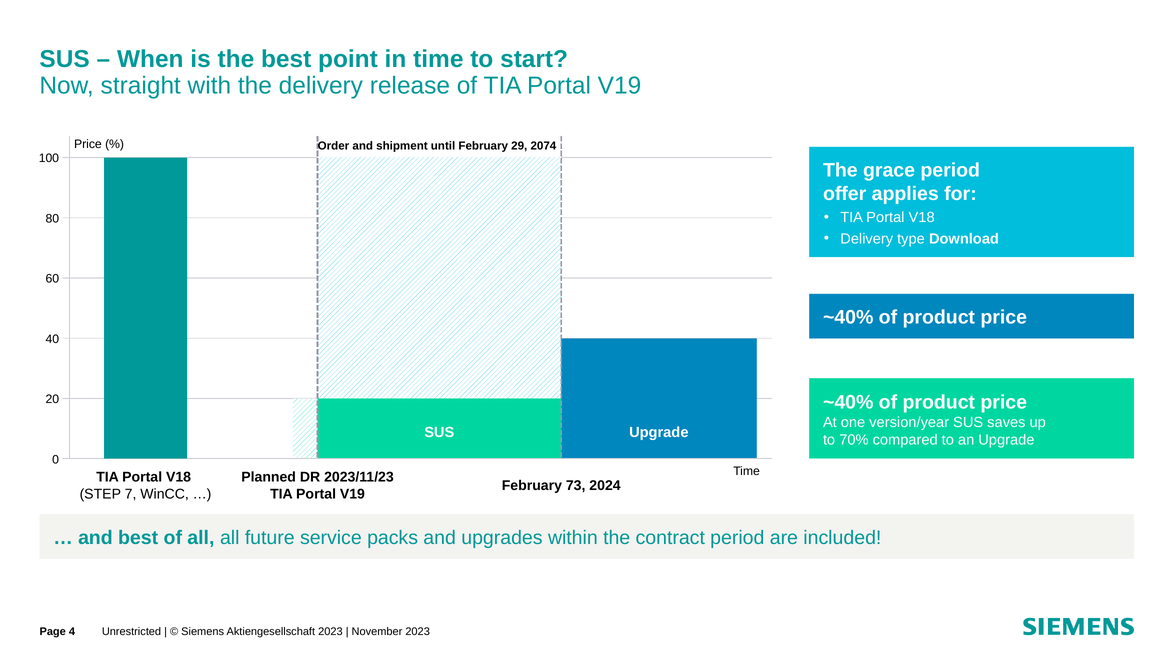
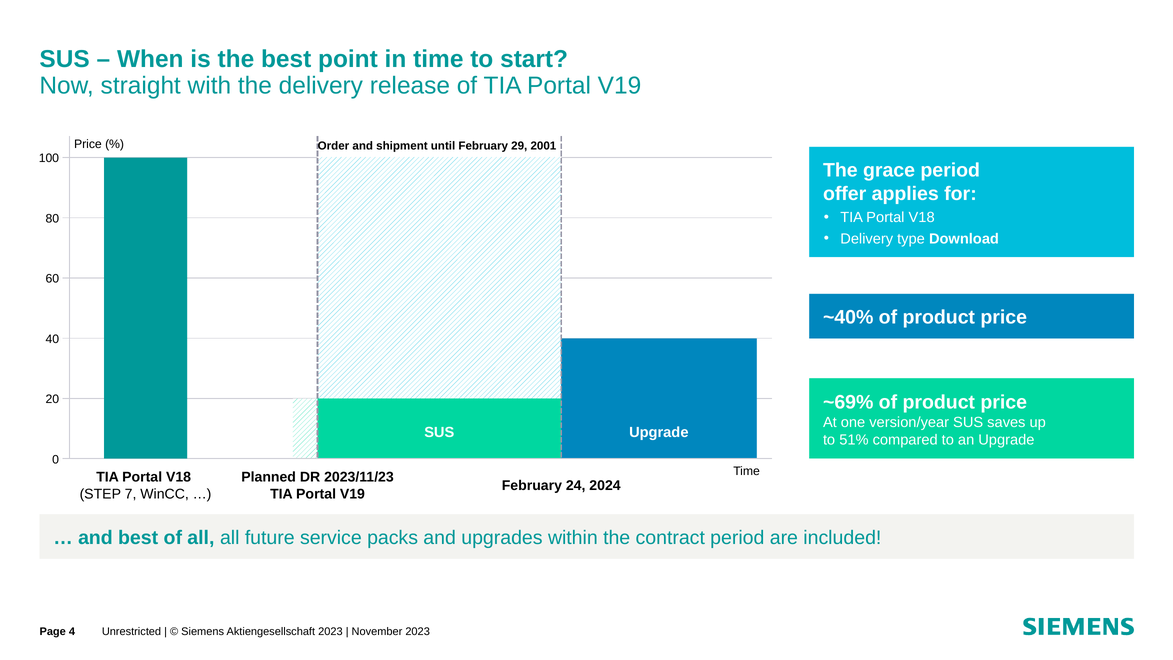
2074: 2074 -> 2001
~40% at (848, 402): ~40% -> ~69%
70%: 70% -> 51%
73: 73 -> 24
